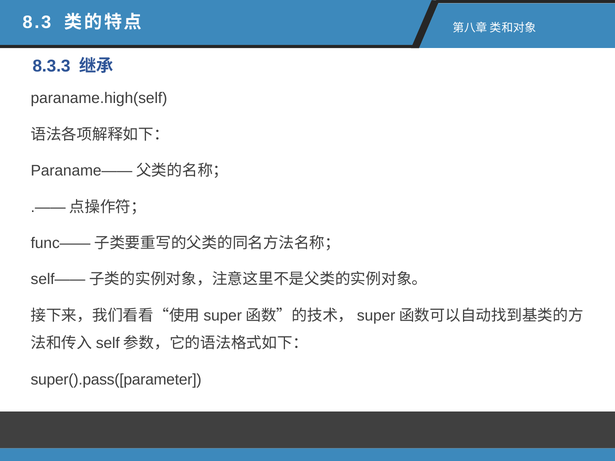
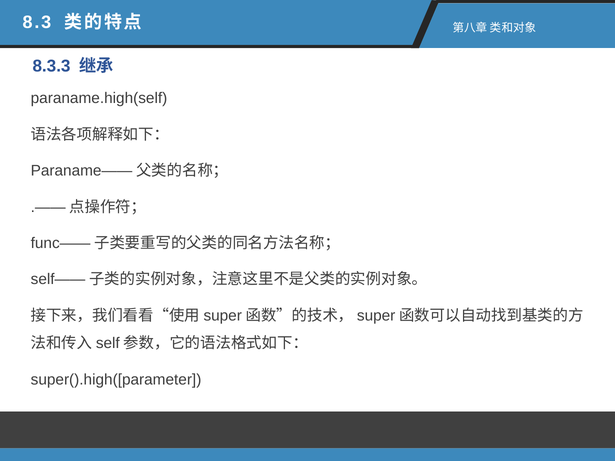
super().pass([parameter: super().pass([parameter -> super().high([parameter
